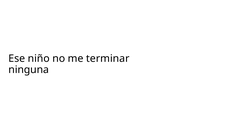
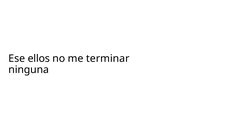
niño: niño -> ellos
